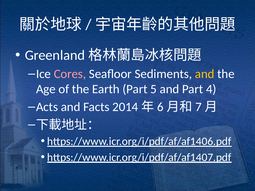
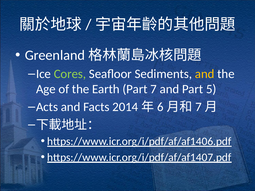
Cores colour: pink -> light green
5: 5 -> 7
4: 4 -> 5
